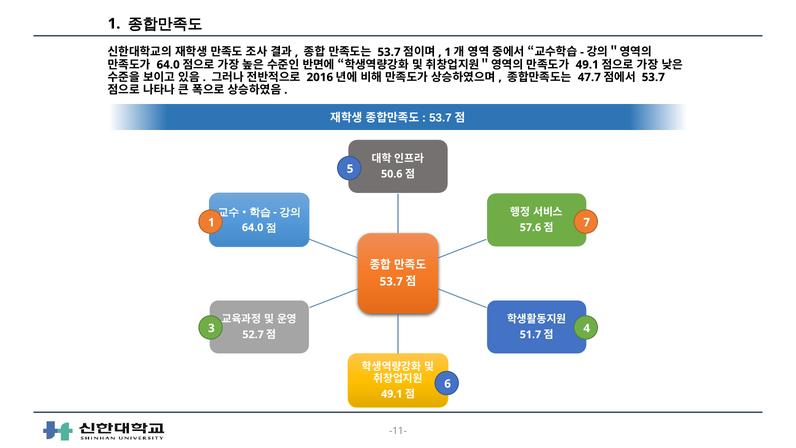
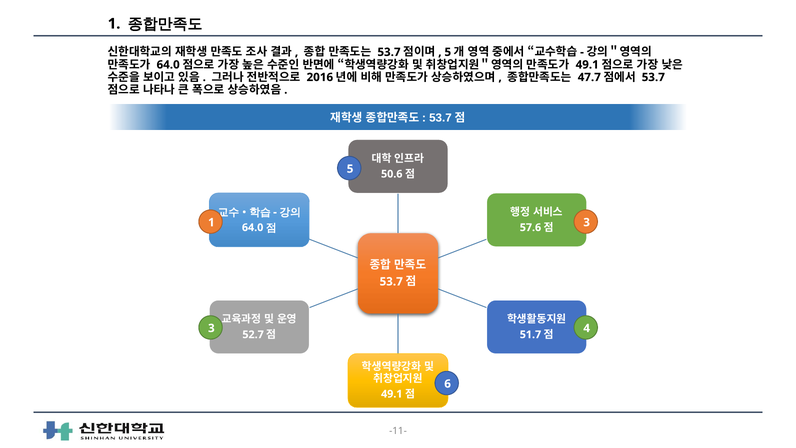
1 at (448, 52): 1 -> 5
1 7: 7 -> 3
